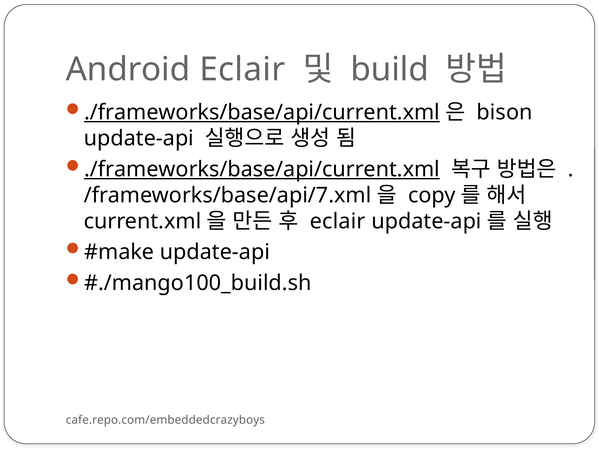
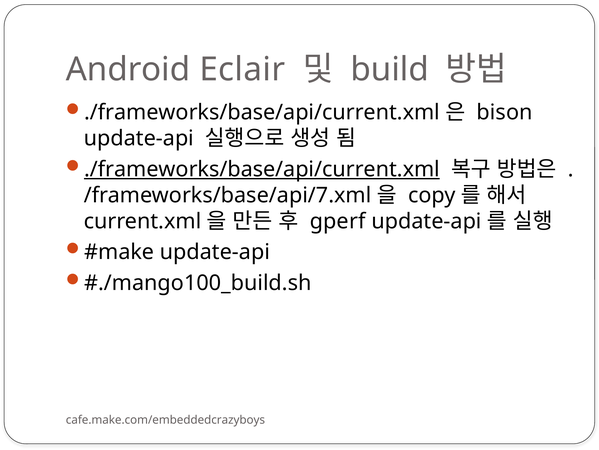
./frameworks/base/api/current.xml at (262, 112) underline: present -> none
eclair at (338, 221): eclair -> gperf
cafe.repo.com/embeddedcrazyboys: cafe.repo.com/embeddedcrazyboys -> cafe.make.com/embeddedcrazyboys
